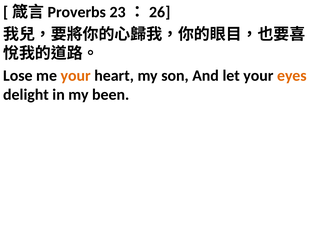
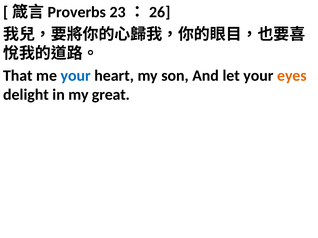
Lose: Lose -> That
your at (76, 76) colour: orange -> blue
been: been -> great
